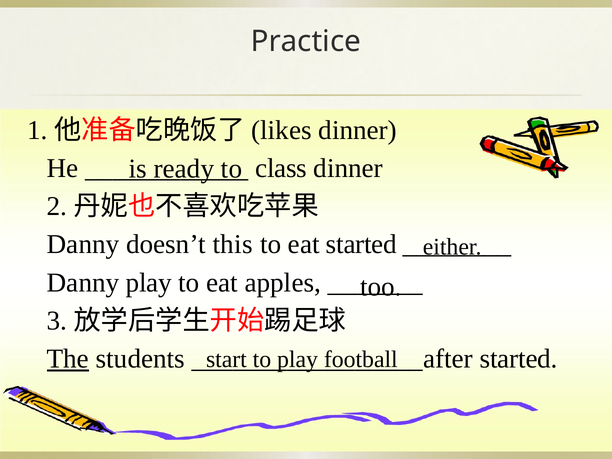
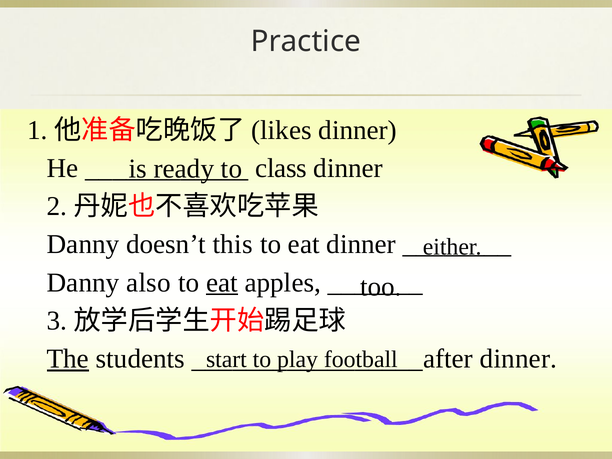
eat started: started -> dinner
Danny play: play -> also
eat at (222, 283) underline: none -> present
started at (519, 359): started -> dinner
